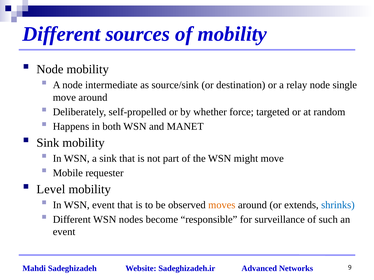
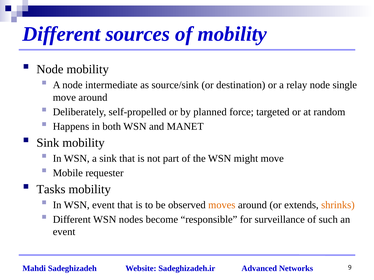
whether: whether -> planned
Level: Level -> Tasks
shrinks colour: blue -> orange
